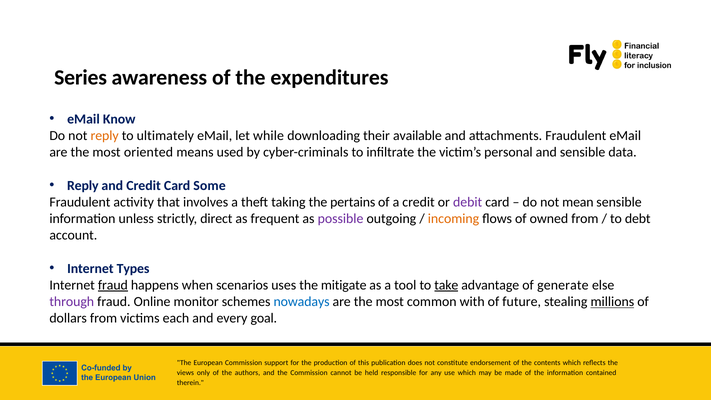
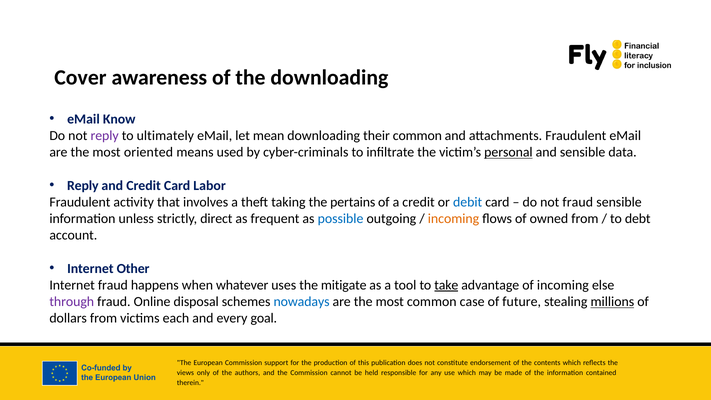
Series: Series -> Cover
the expenditures: expenditures -> downloading
reply at (105, 136) colour: orange -> purple
while: while -> mean
their available: available -> common
personal underline: none -> present
Some: Some -> Labor
debit colour: purple -> blue
not mean: mean -> fraud
possible colour: purple -> blue
Types: Types -> Other
fraud at (113, 285) underline: present -> none
scenarios: scenarios -> whatever
of generate: generate -> incoming
monitor: monitor -> disposal
with: with -> case
